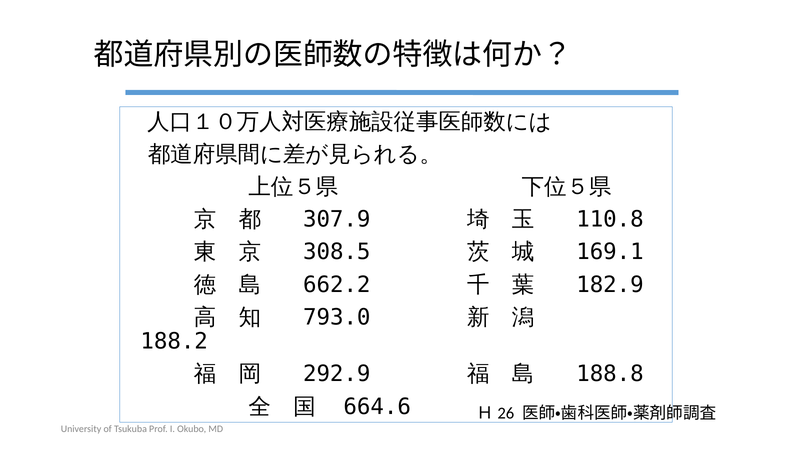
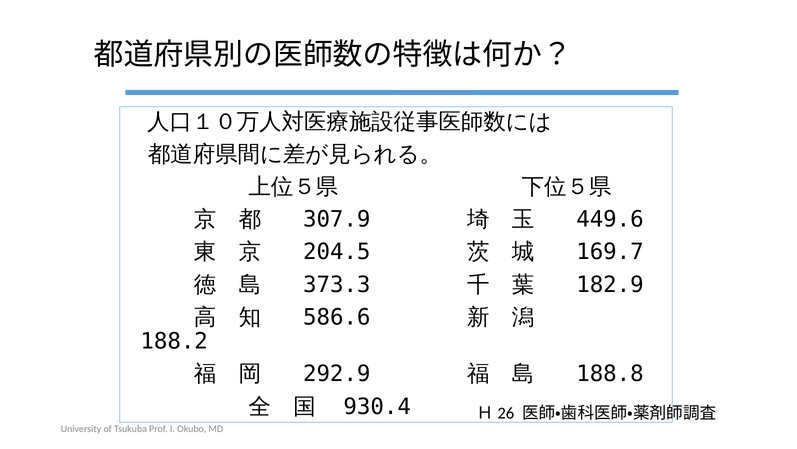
110.8: 110.8 -> 449.6
308.5: 308.5 -> 204.5
169.1: 169.1 -> 169.7
662.2: 662.2 -> 373.3
793.0: 793.0 -> 586.6
664.6: 664.6 -> 930.4
